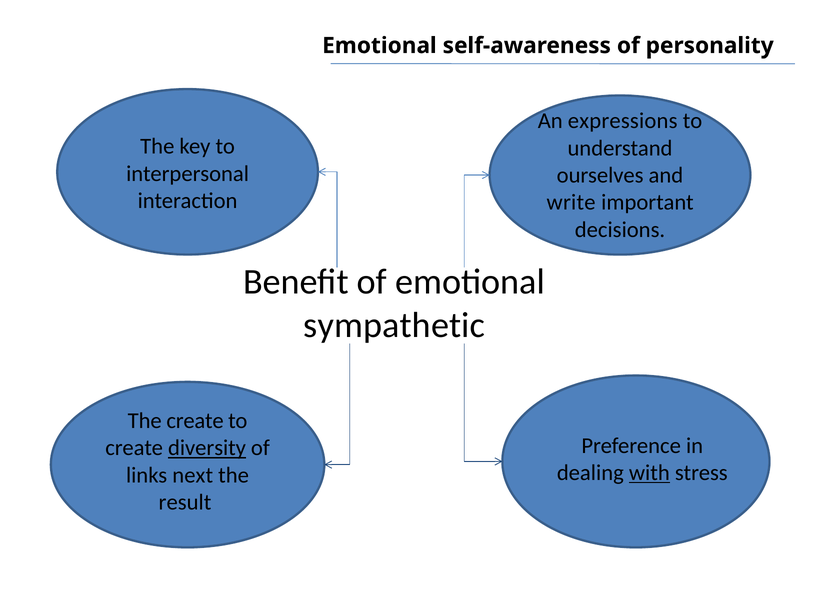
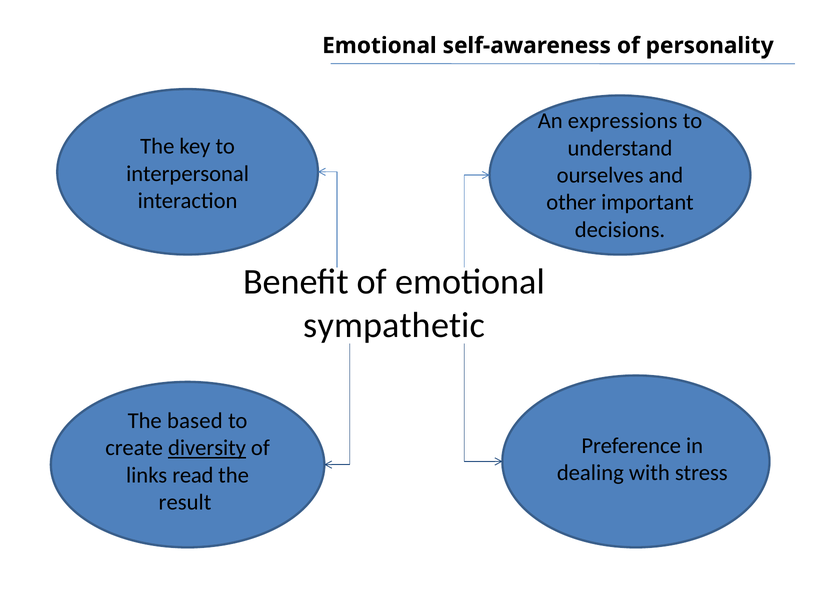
write: write -> other
The create: create -> based
with underline: present -> none
next: next -> read
